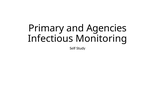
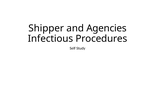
Primary: Primary -> Shipper
Monitoring: Monitoring -> Procedures
